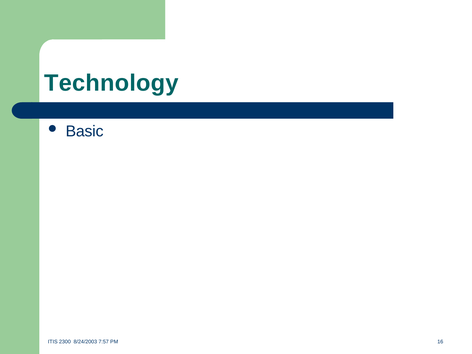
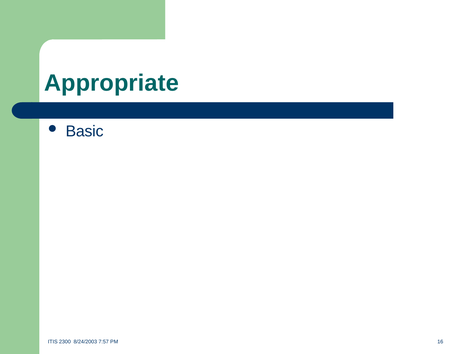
Technology: Technology -> Appropriate
